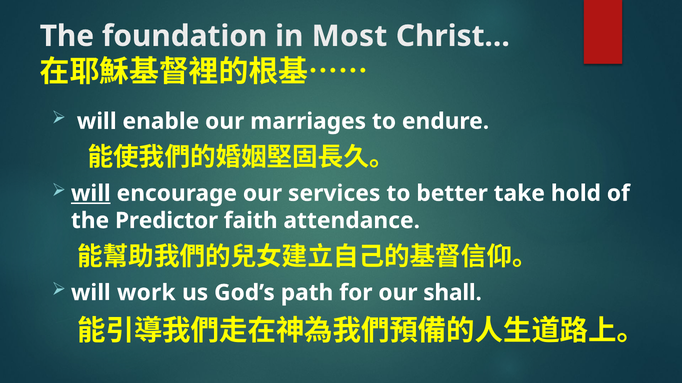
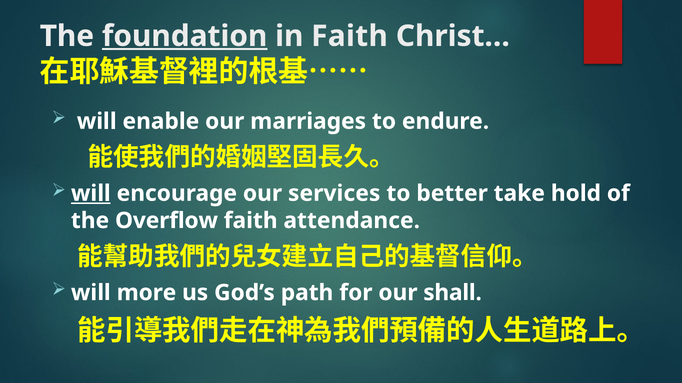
foundation underline: none -> present
in Most: Most -> Faith
Predictor: Predictor -> Overflow
work: work -> more
